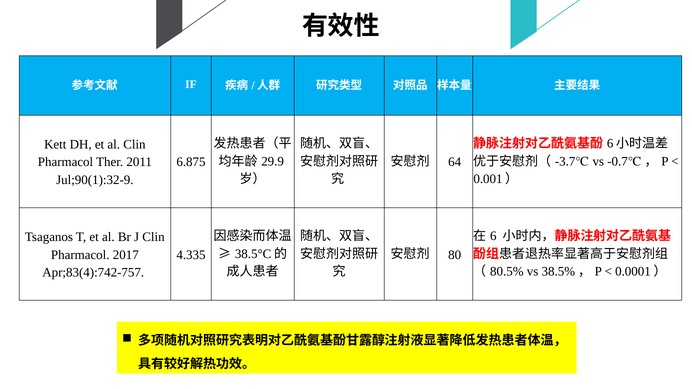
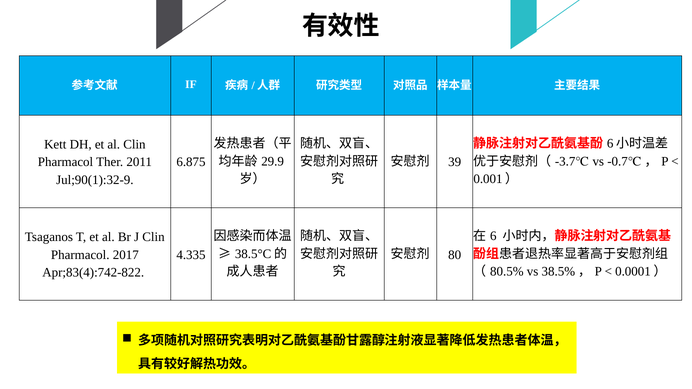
64: 64 -> 39
Apr;83(4):742-757: Apr;83(4):742-757 -> Apr;83(4):742-822
